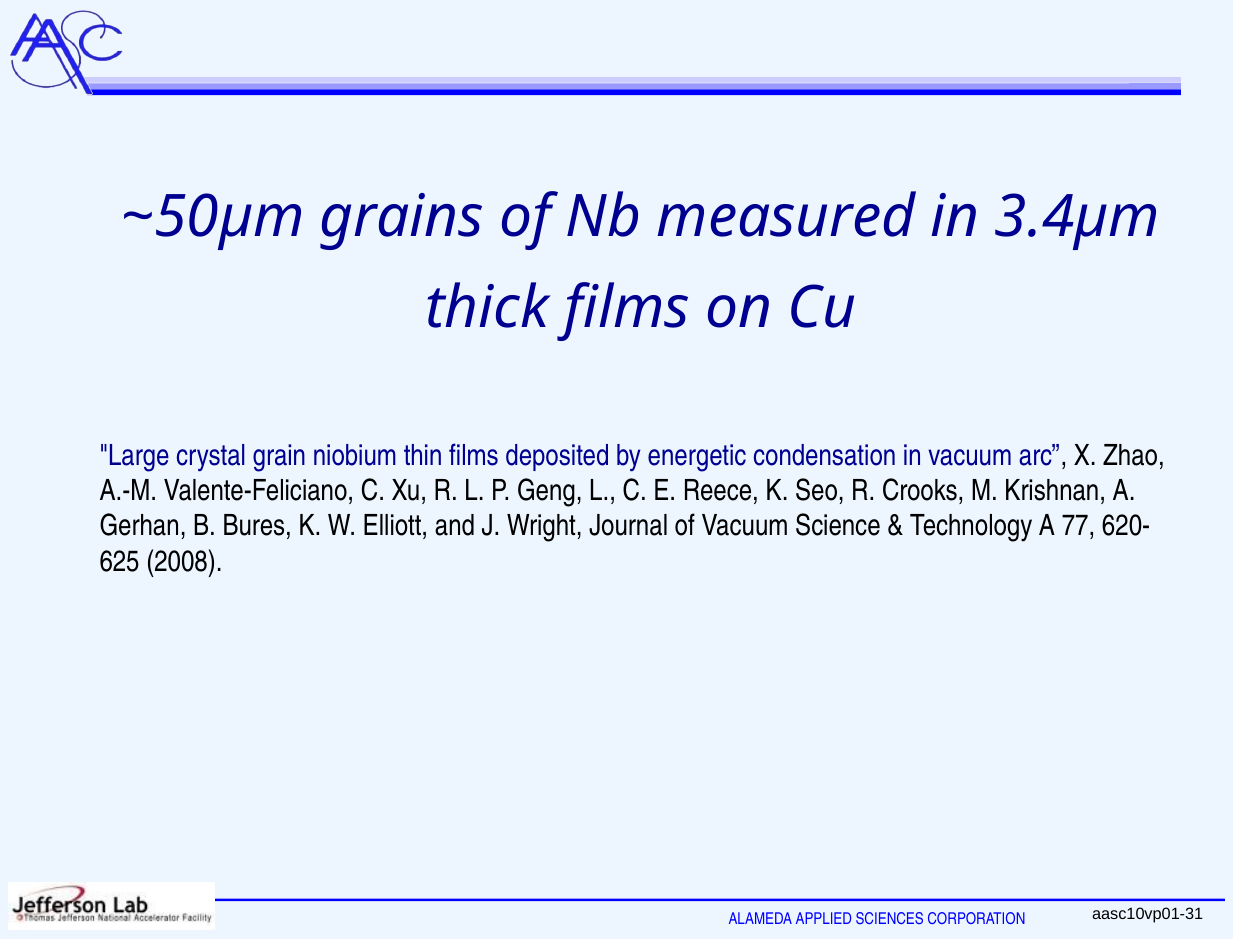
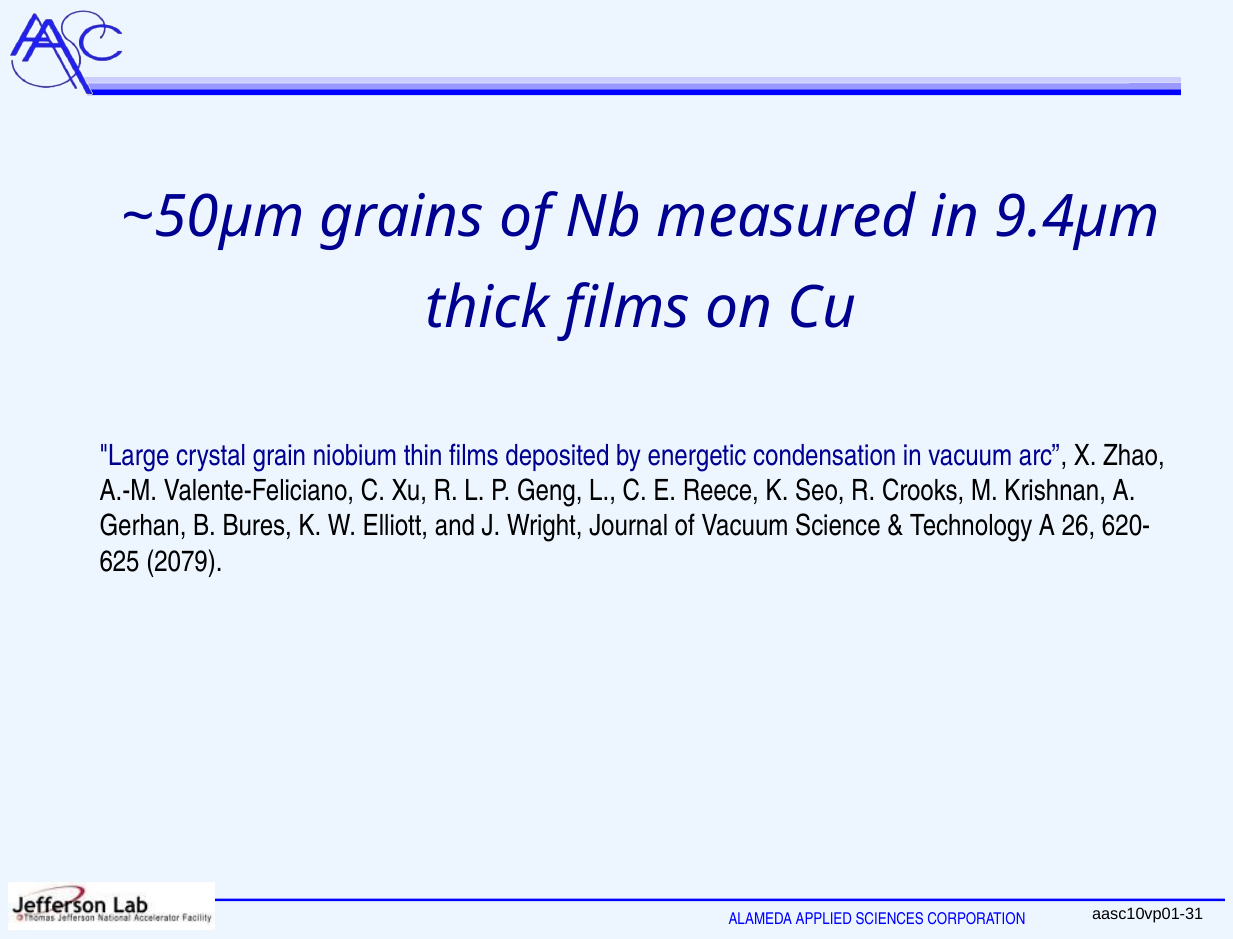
3.4µm: 3.4µm -> 9.4µm
77: 77 -> 26
2008: 2008 -> 2079
